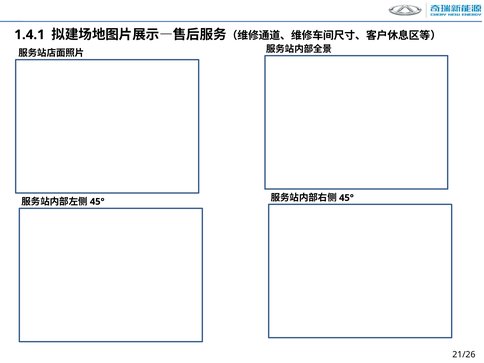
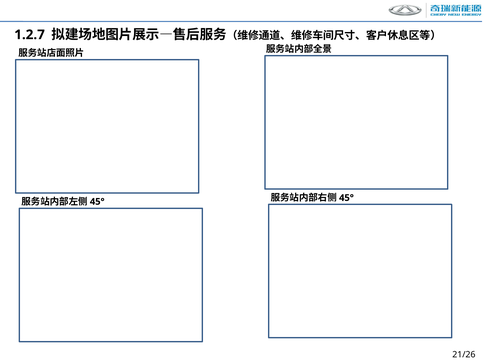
1.4.1: 1.4.1 -> 1.2.7
